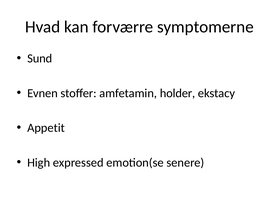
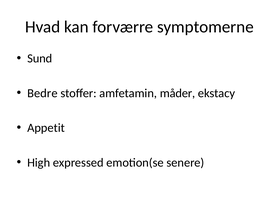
Evnen: Evnen -> Bedre
holder: holder -> måder
